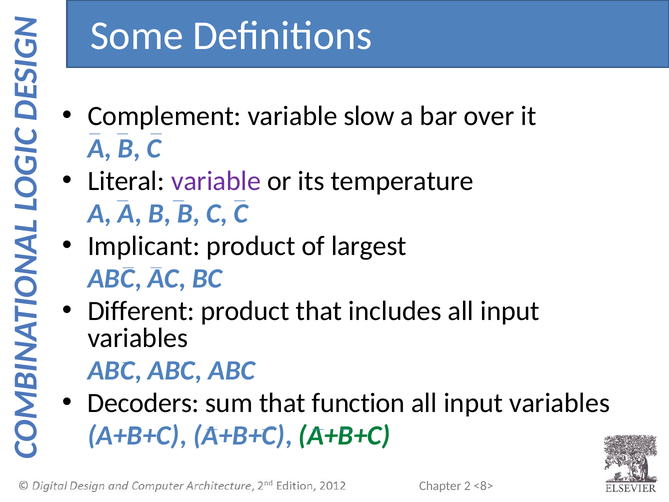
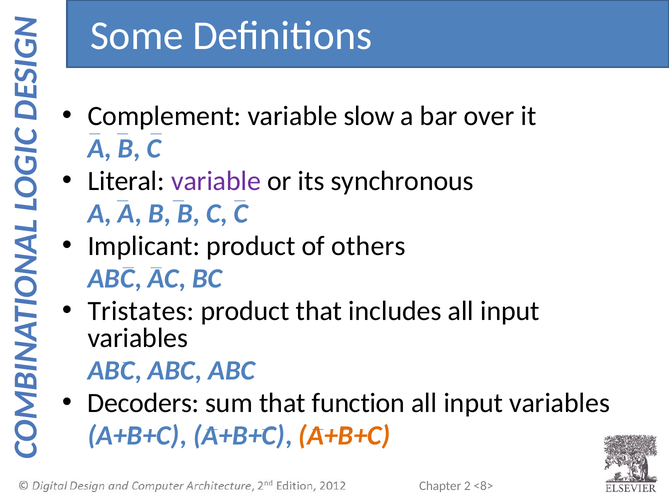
temperature: temperature -> synchronous
largest: largest -> others
Different: Different -> Tristates
A+B+C at (344, 435) colour: green -> orange
